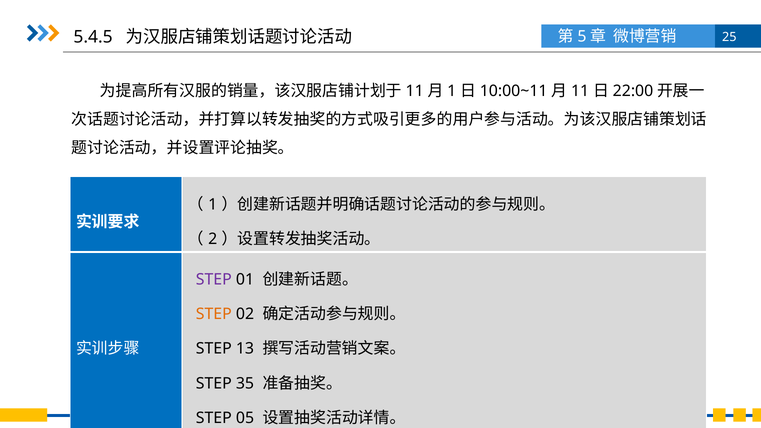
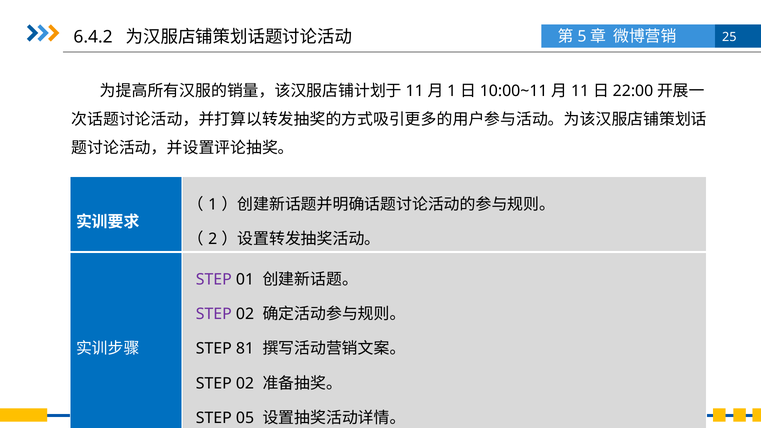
5.4.5: 5.4.5 -> 6.4.2
STEP at (214, 314) colour: orange -> purple
13: 13 -> 81
35 at (245, 383): 35 -> 02
